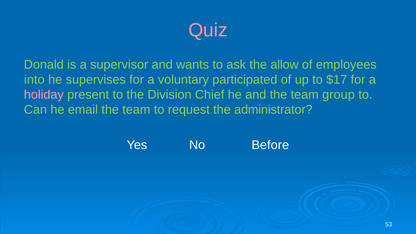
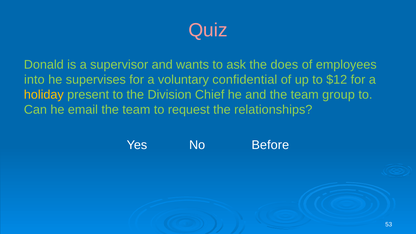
allow: allow -> does
participated: participated -> confidential
$17: $17 -> $12
holiday colour: pink -> yellow
administrator: administrator -> relationships
